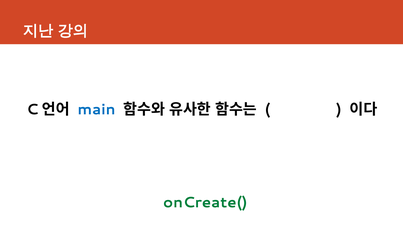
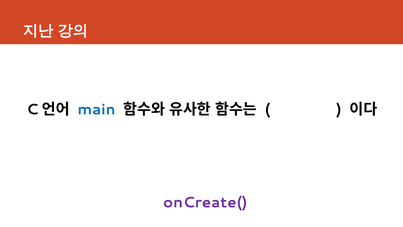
onCreate( colour: green -> purple
